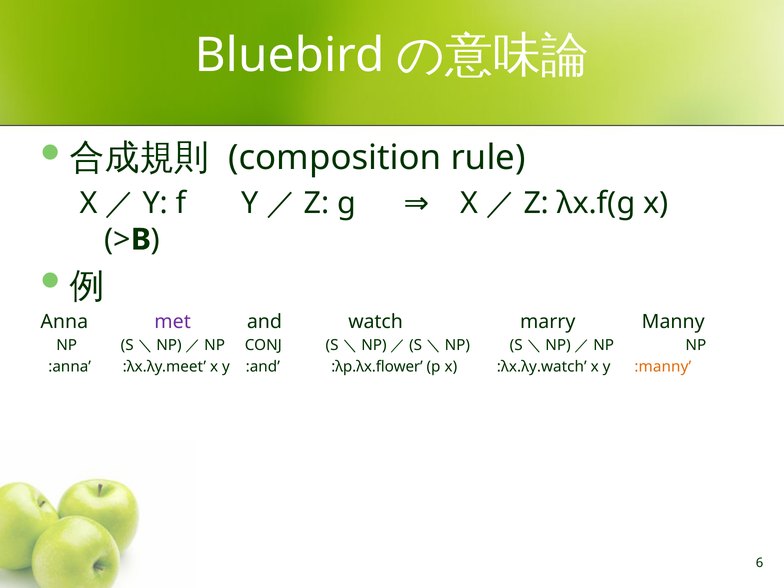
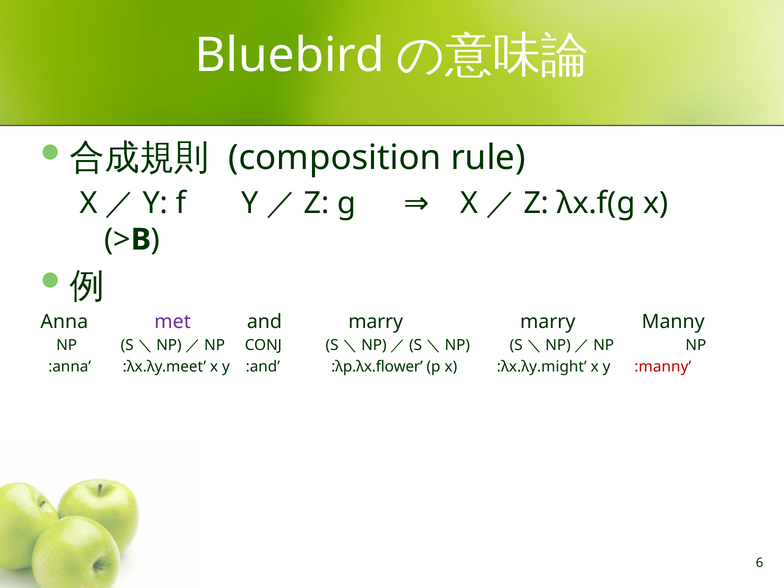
and watch: watch -> marry
:λx.λy.watch: :λx.λy.watch -> :λx.λy.might
:manny colour: orange -> red
